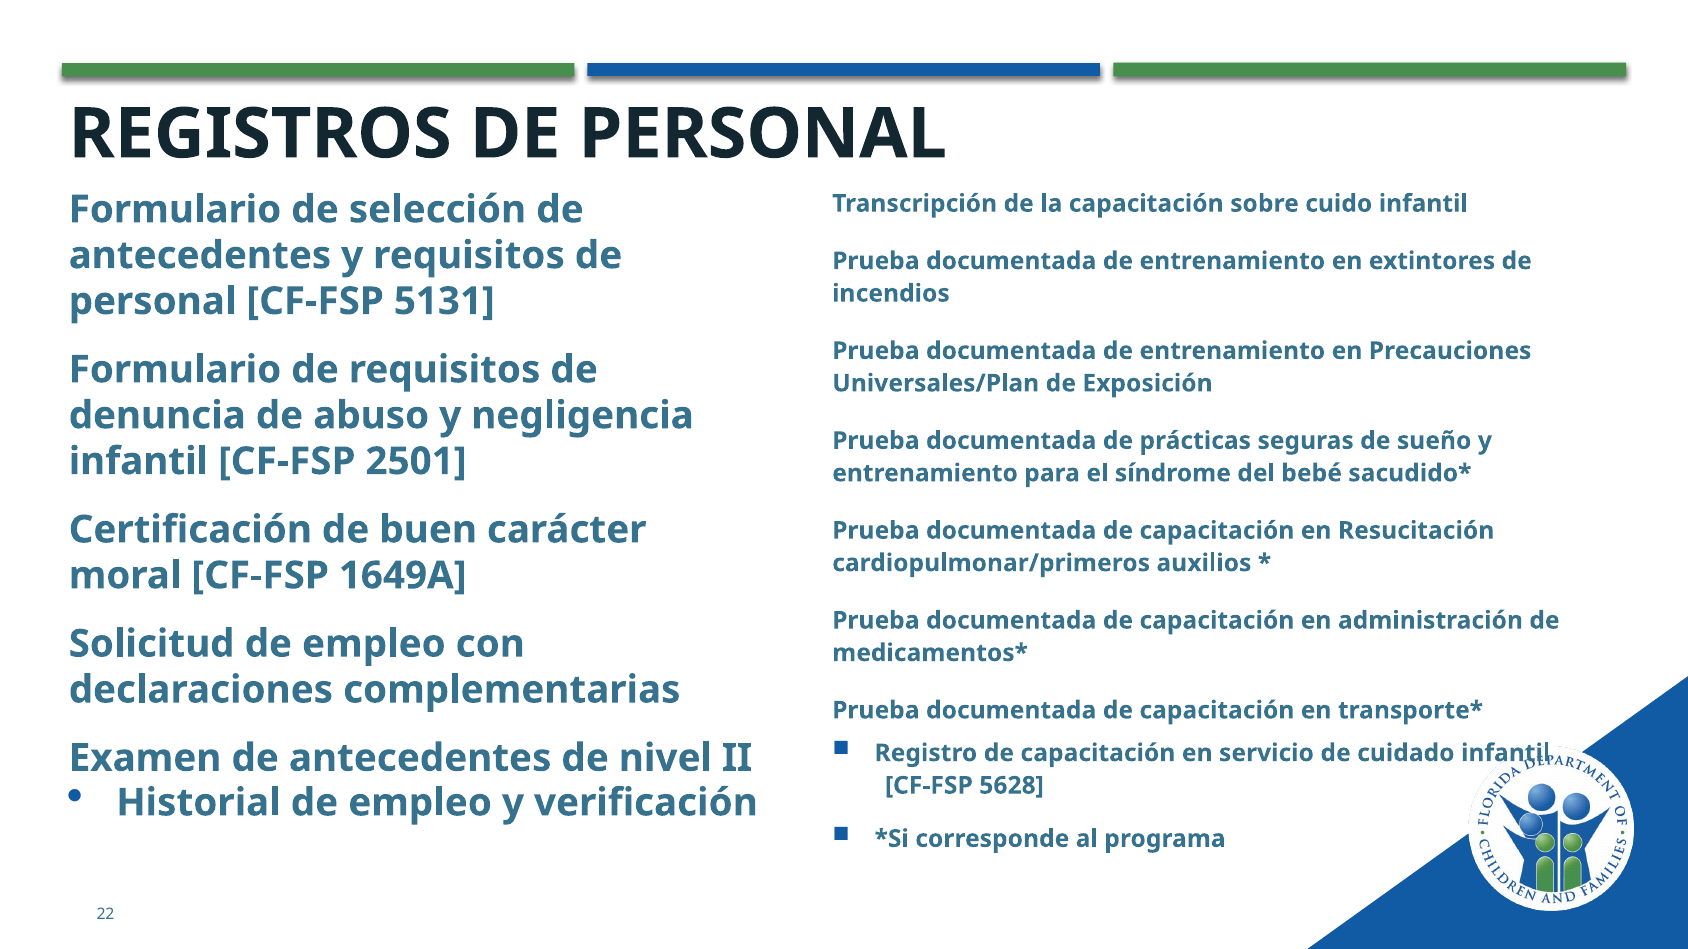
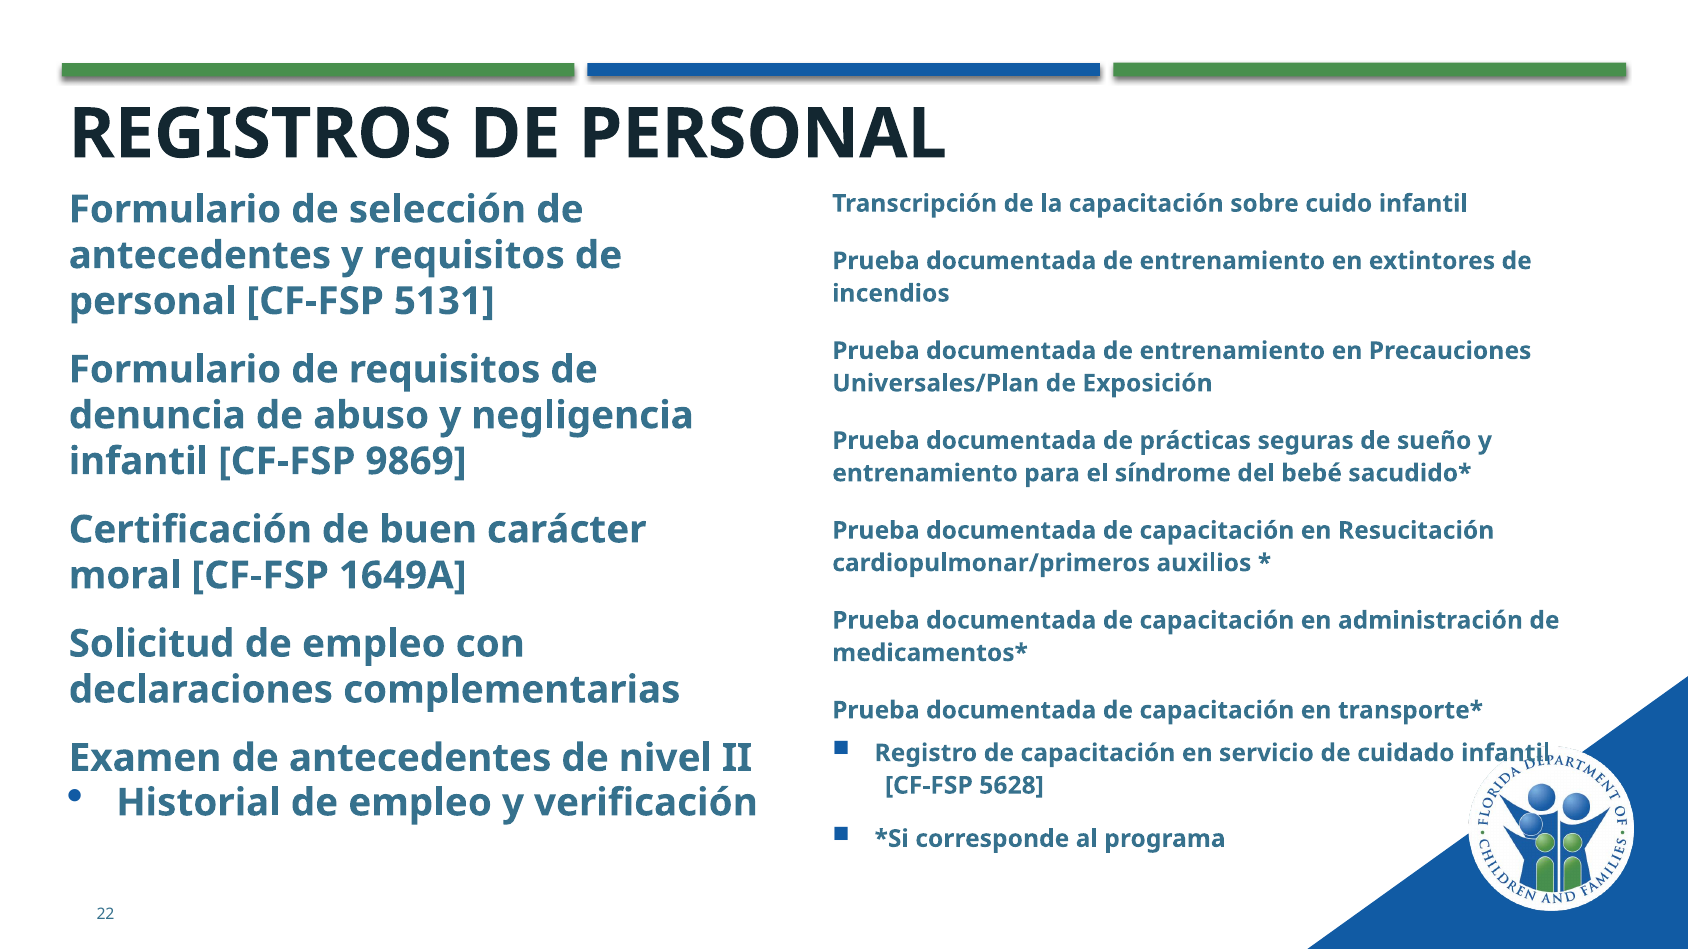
2501: 2501 -> 9869
